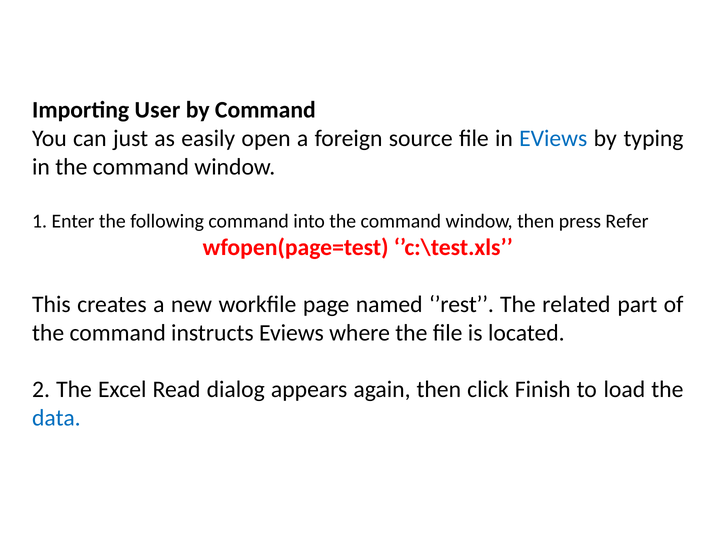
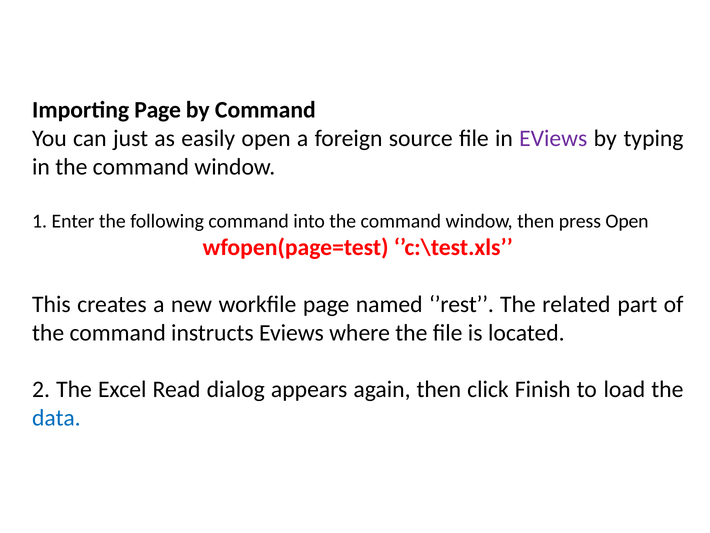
Importing User: User -> Page
EViews at (553, 138) colour: blue -> purple
press Refer: Refer -> Open
